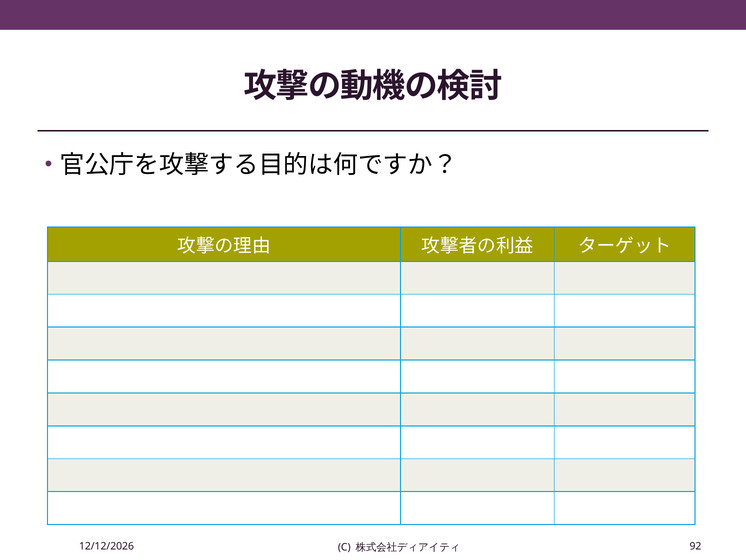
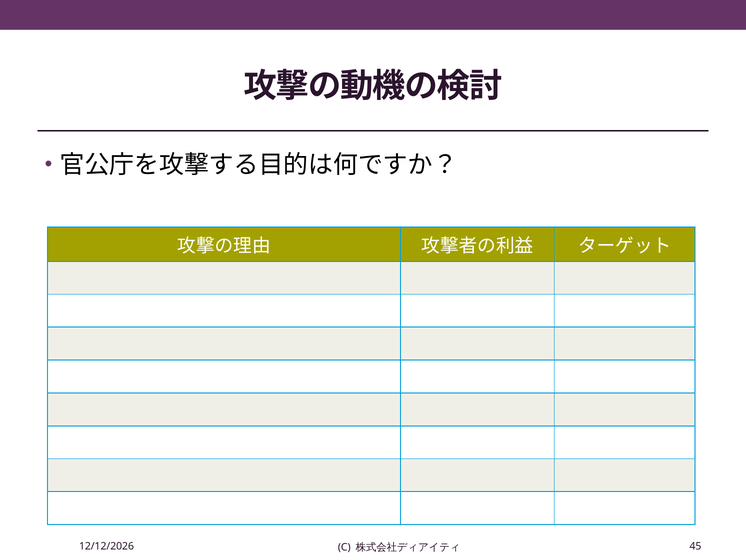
92: 92 -> 45
